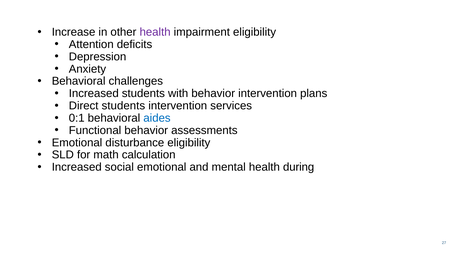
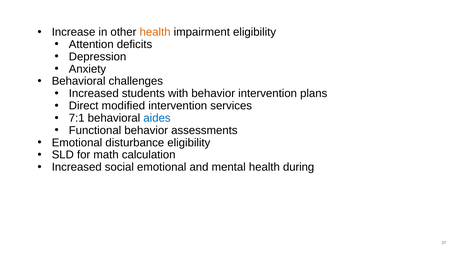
health at (155, 32) colour: purple -> orange
Direct students: students -> modified
0:1: 0:1 -> 7:1
